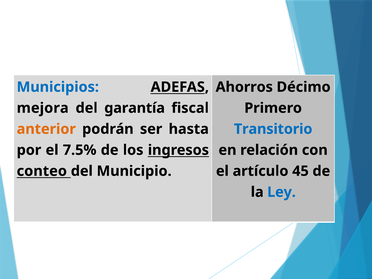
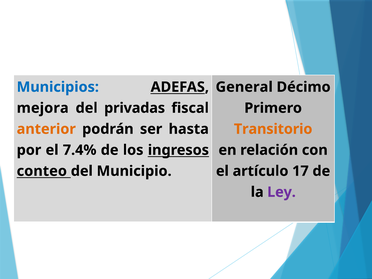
Ahorros: Ahorros -> General
garantía: garantía -> privadas
Transitorio colour: blue -> orange
7.5%: 7.5% -> 7.4%
45: 45 -> 17
Ley colour: blue -> purple
